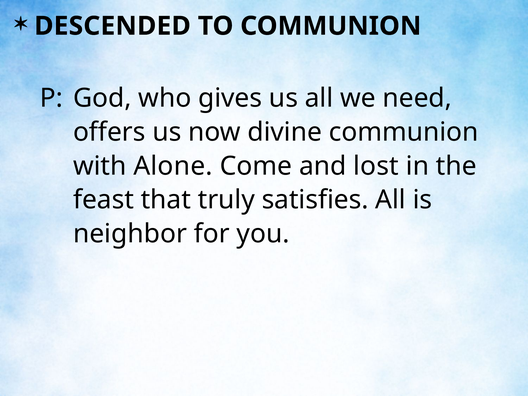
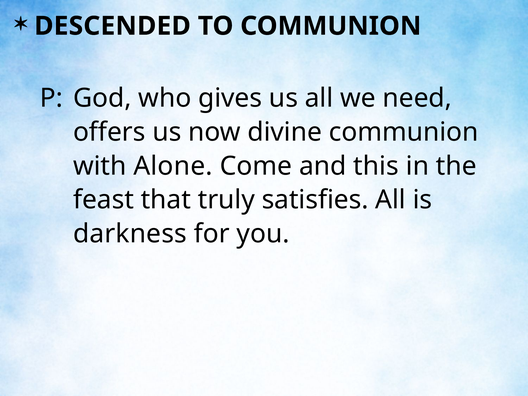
lost: lost -> this
neighbor: neighbor -> darkness
